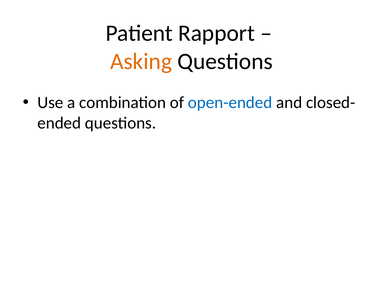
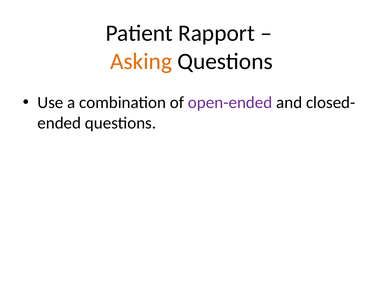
open-ended colour: blue -> purple
